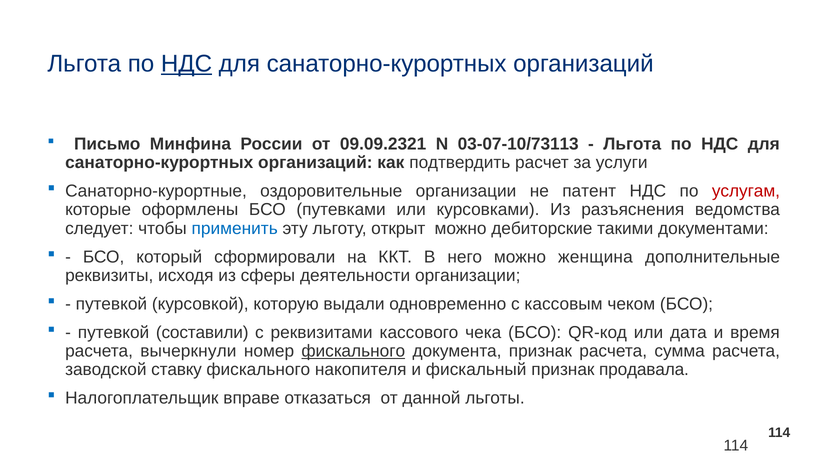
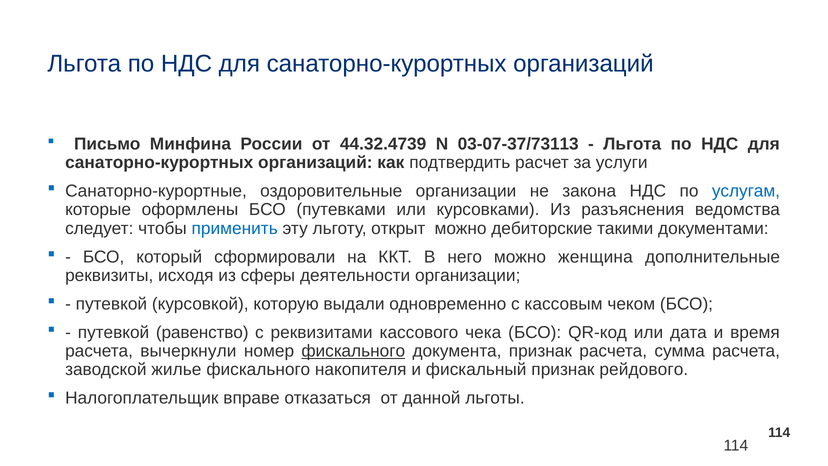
НДС at (187, 64) underline: present -> none
09.09.2321: 09.09.2321 -> 44.32.4739
03-07-10/73113: 03-07-10/73113 -> 03-07-37/73113
патент: патент -> закона
услугам colour: red -> blue
составили: составили -> равенство
ставку: ставку -> жилье
продавала: продавала -> рейдового
